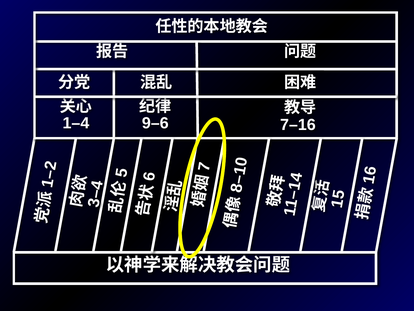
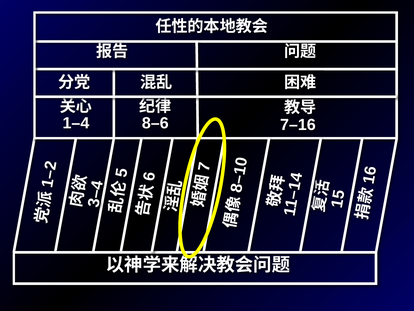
9–6: 9–6 -> 8–6
